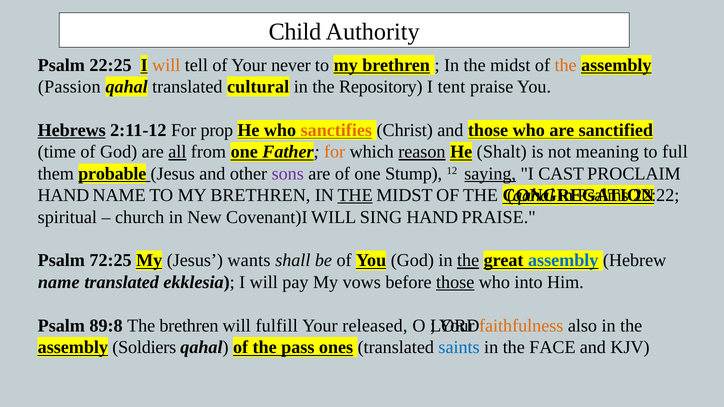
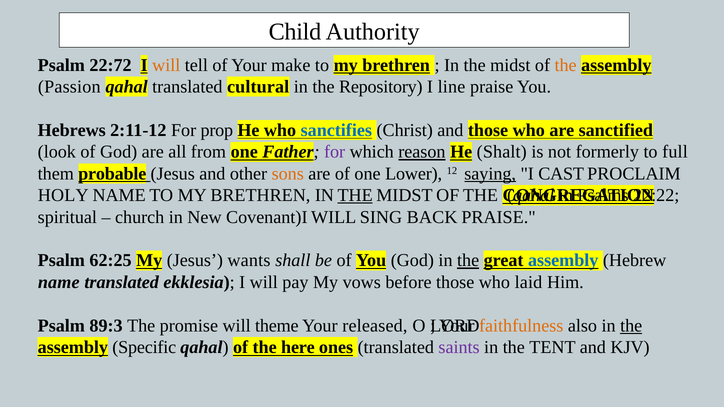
22:25: 22:25 -> 22:72
never: never -> make
tent: tent -> line
Hebrews underline: present -> none
sanctifies colour: orange -> blue
time: time -> look
all underline: present -> none
for at (335, 152) colour: orange -> purple
meaning: meaning -> formerly
sons colour: purple -> orange
Stump: Stump -> Lower
HAND at (63, 195): HAND -> HOLY
SING HAND: HAND -> BACK
72:25: 72:25 -> 62:25
those at (455, 282) underline: present -> none
into: into -> laid
89:8: 89:8 -> 89:3
The brethren: brethren -> promise
fulfill: fulfill -> theme
the at (631, 326) underline: none -> present
Soldiers: Soldiers -> Specific
pass: pass -> here
saints colour: blue -> purple
FACE: FACE -> TENT
